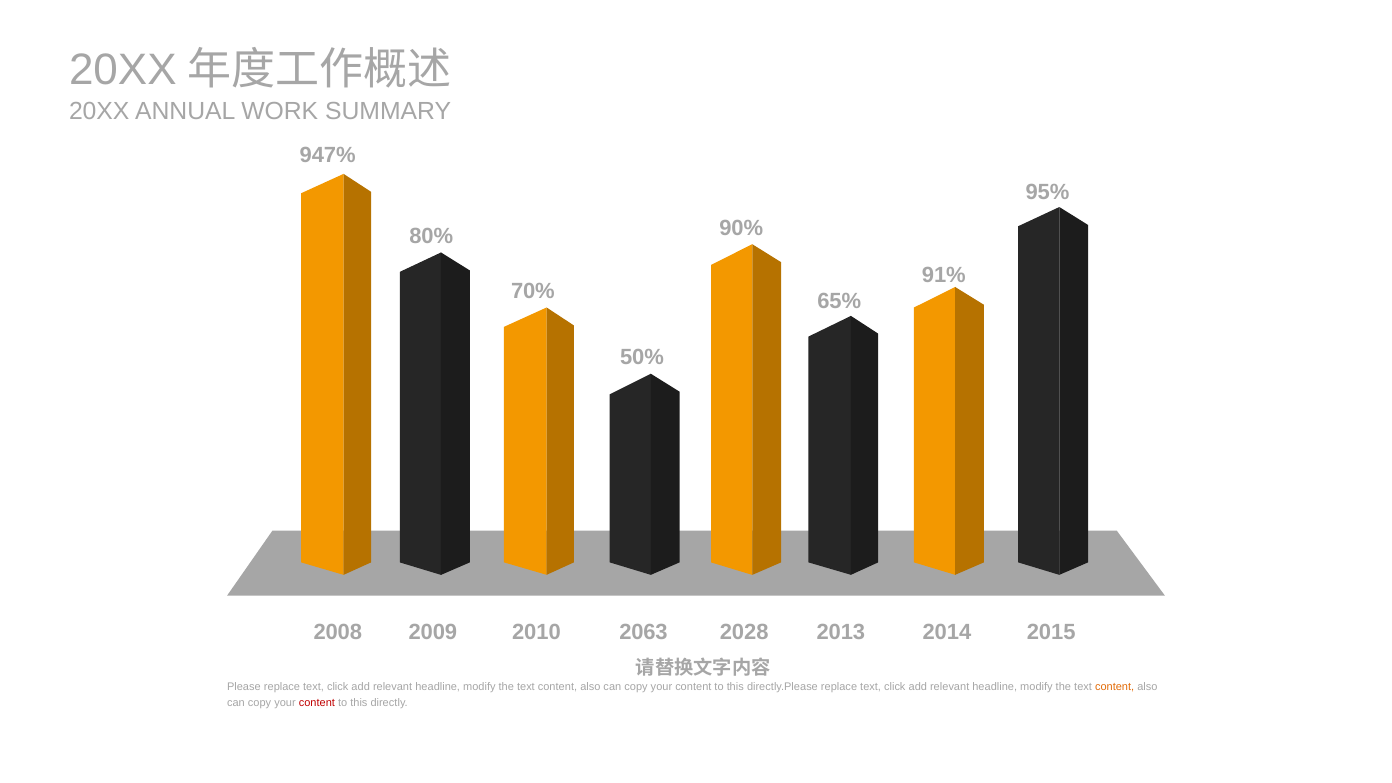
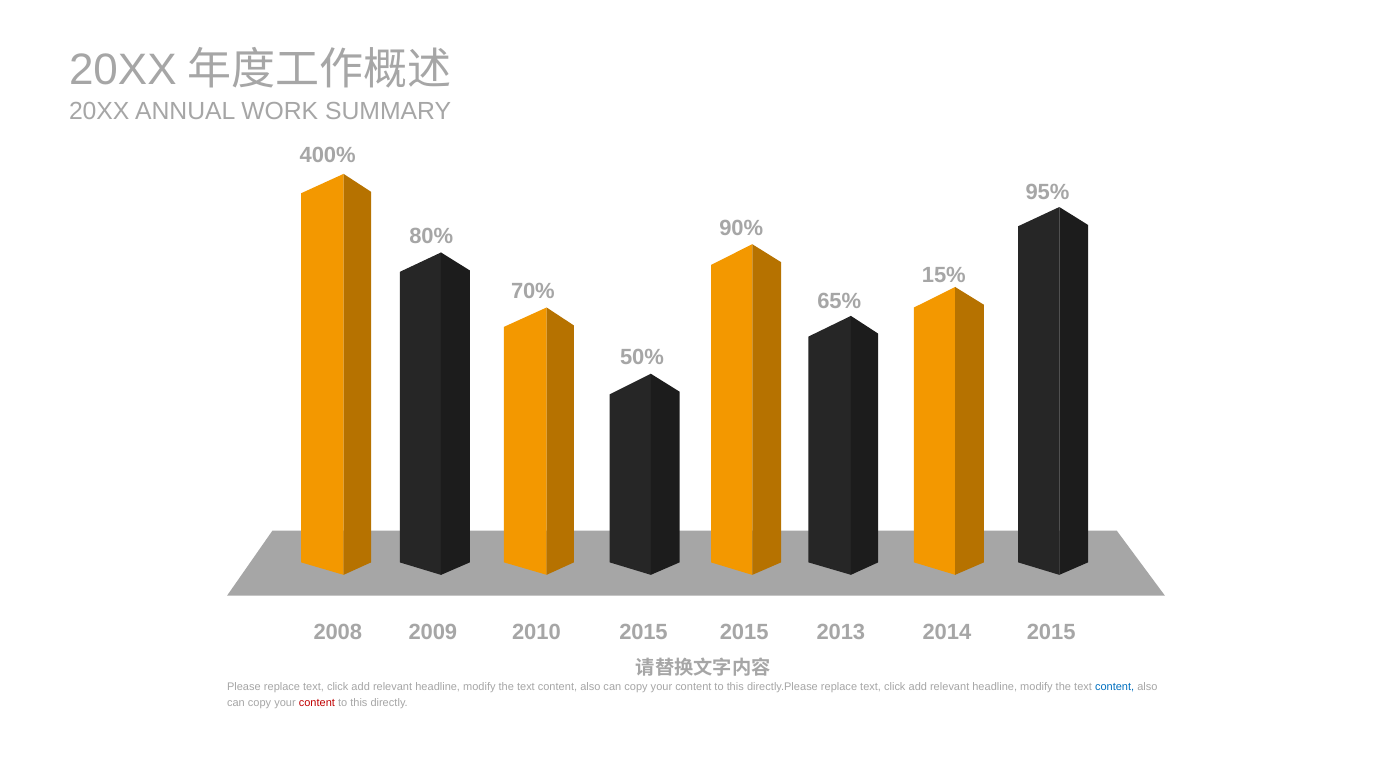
947%: 947% -> 400%
91%: 91% -> 15%
2009 2063: 2063 -> 2015
2028 at (744, 633): 2028 -> 2015
content at (1115, 687) colour: orange -> blue
